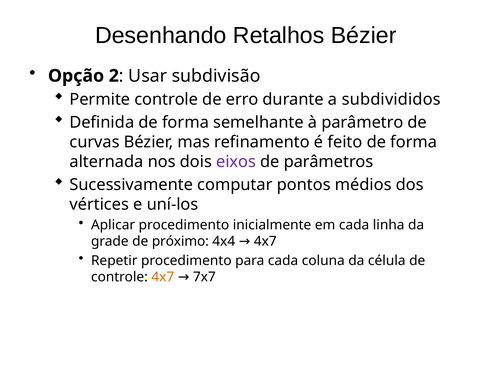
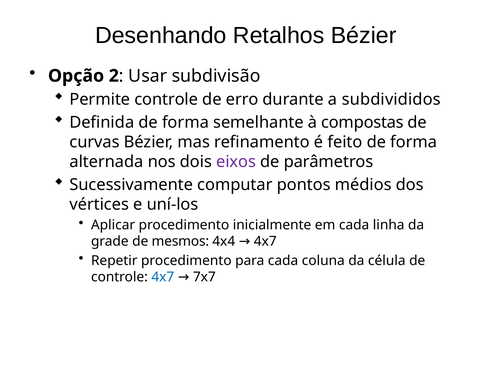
parâmetro: parâmetro -> compostas
próximo: próximo -> mesmos
4x7 at (163, 277) colour: orange -> blue
